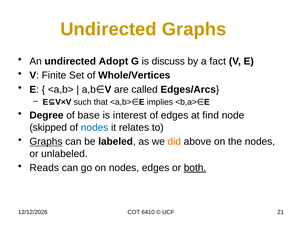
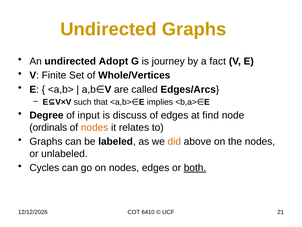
discuss: discuss -> journey
base: base -> input
interest: interest -> discuss
skipped: skipped -> ordinals
nodes at (95, 127) colour: blue -> orange
Graphs at (46, 141) underline: present -> none
Reads: Reads -> Cycles
